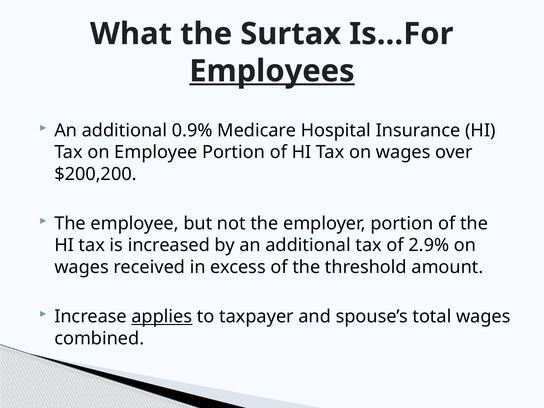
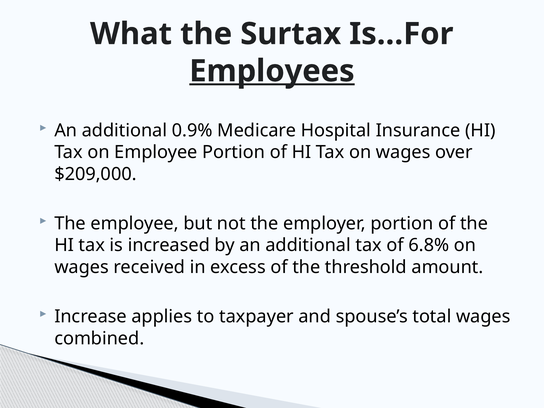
$200,200: $200,200 -> $209,000
2.9%: 2.9% -> 6.8%
applies underline: present -> none
